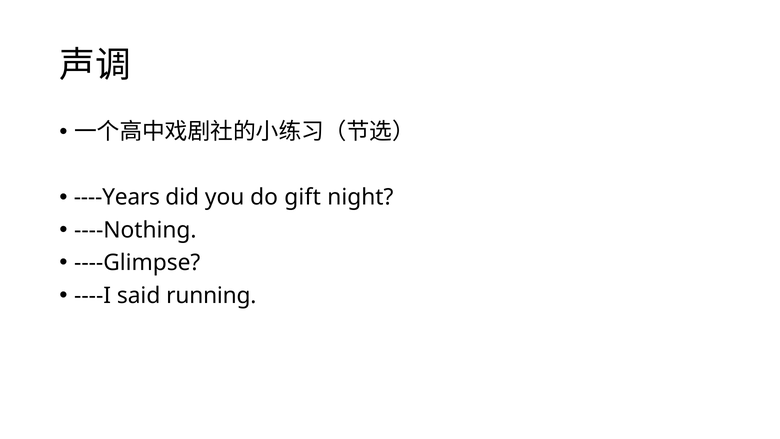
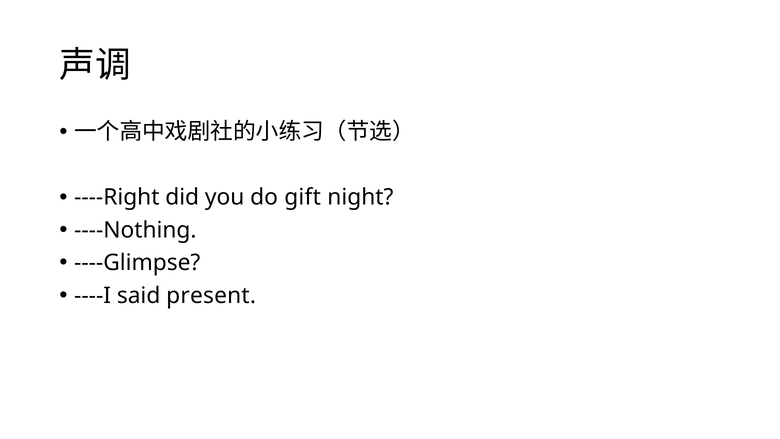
----Years: ----Years -> ----Right
running: running -> present
